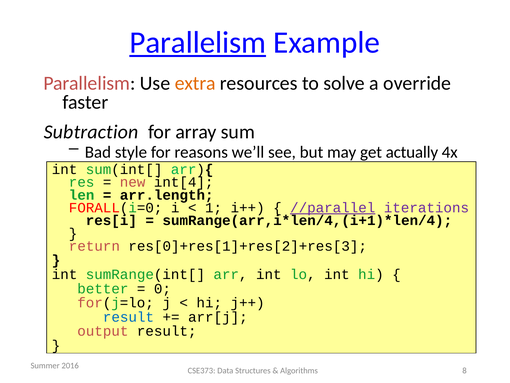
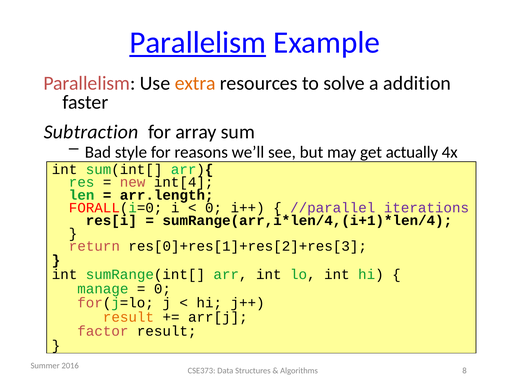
override: override -> addition
1 at (214, 208): 1 -> 0
//parallel underline: present -> none
better: better -> manage
result at (128, 317) colour: blue -> orange
output: output -> factor
